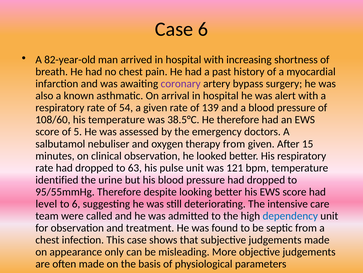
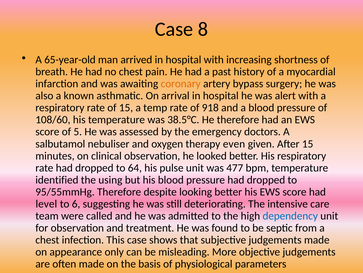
Case 6: 6 -> 8
82-year-old: 82-year-old -> 65-year-old
coronary colour: purple -> orange
of 54: 54 -> 15
a given: given -> temp
139: 139 -> 918
therapy from: from -> even
63: 63 -> 64
121: 121 -> 477
urine: urine -> using
